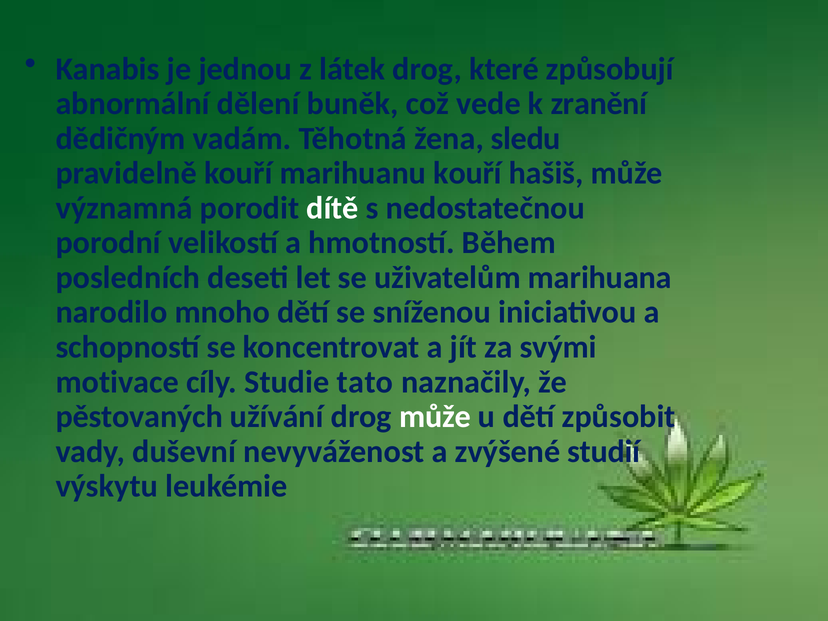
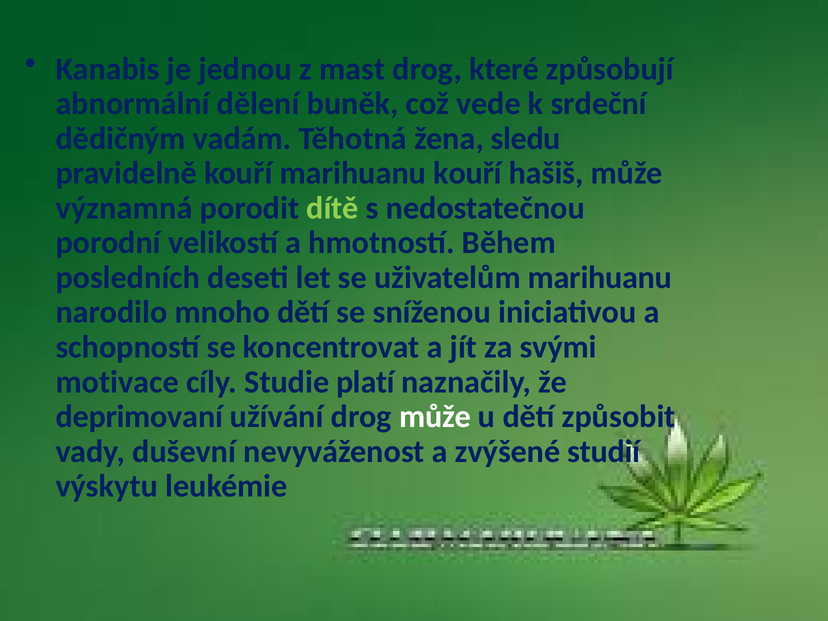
látek: látek -> mast
zranění: zranění -> srdeční
dítě colour: white -> light green
uživatelům marihuana: marihuana -> marihuanu
tato: tato -> platí
pěstovaných: pěstovaných -> deprimovaní
